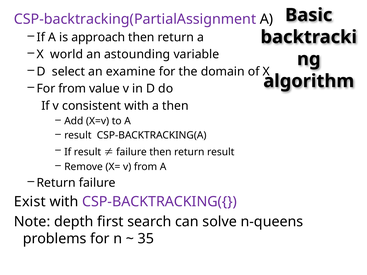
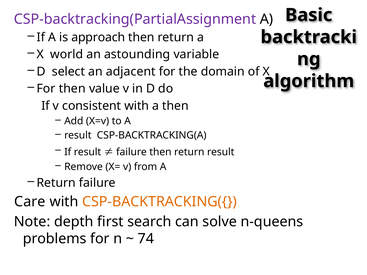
examine: examine -> adjacent
For from: from -> then
Exist: Exist -> Care
CSP-BACKTRACKING({ colour: purple -> orange
35: 35 -> 74
